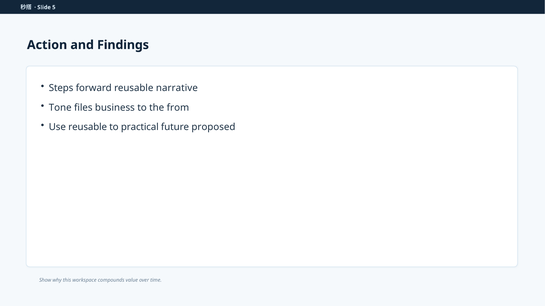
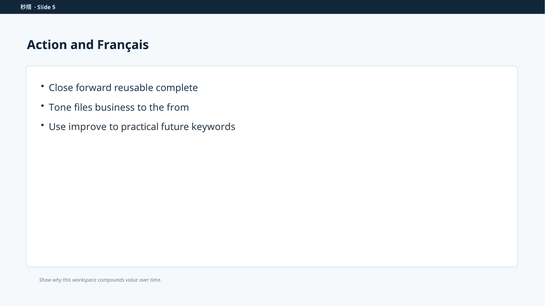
Findings: Findings -> Français
Steps: Steps -> Close
narrative: narrative -> complete
Use reusable: reusable -> improve
proposed: proposed -> keywords
